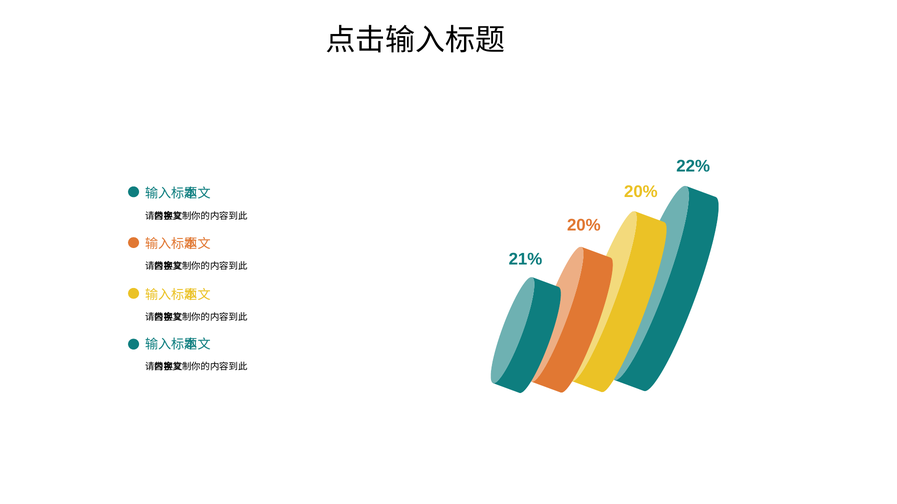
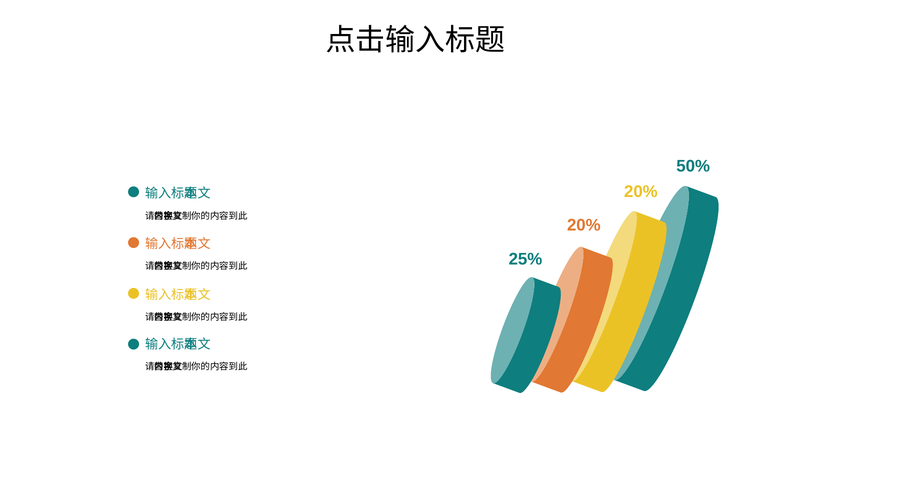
22%: 22% -> 50%
21%: 21% -> 25%
